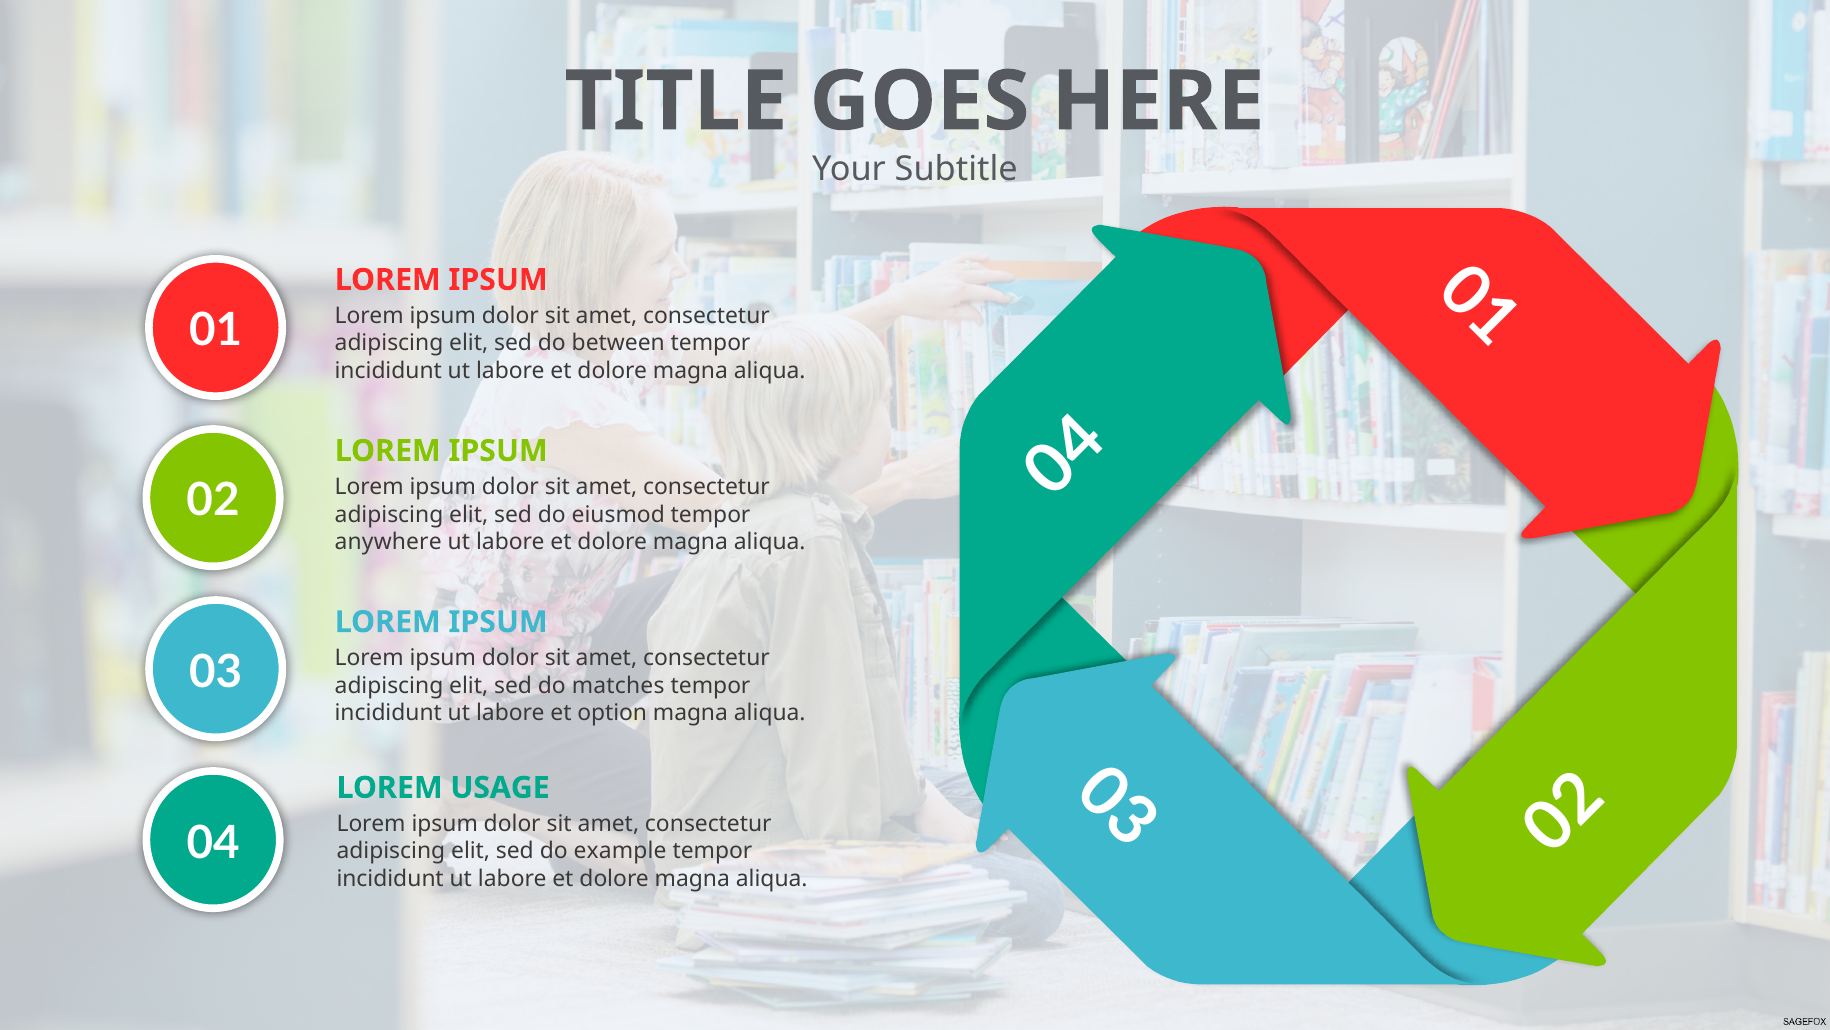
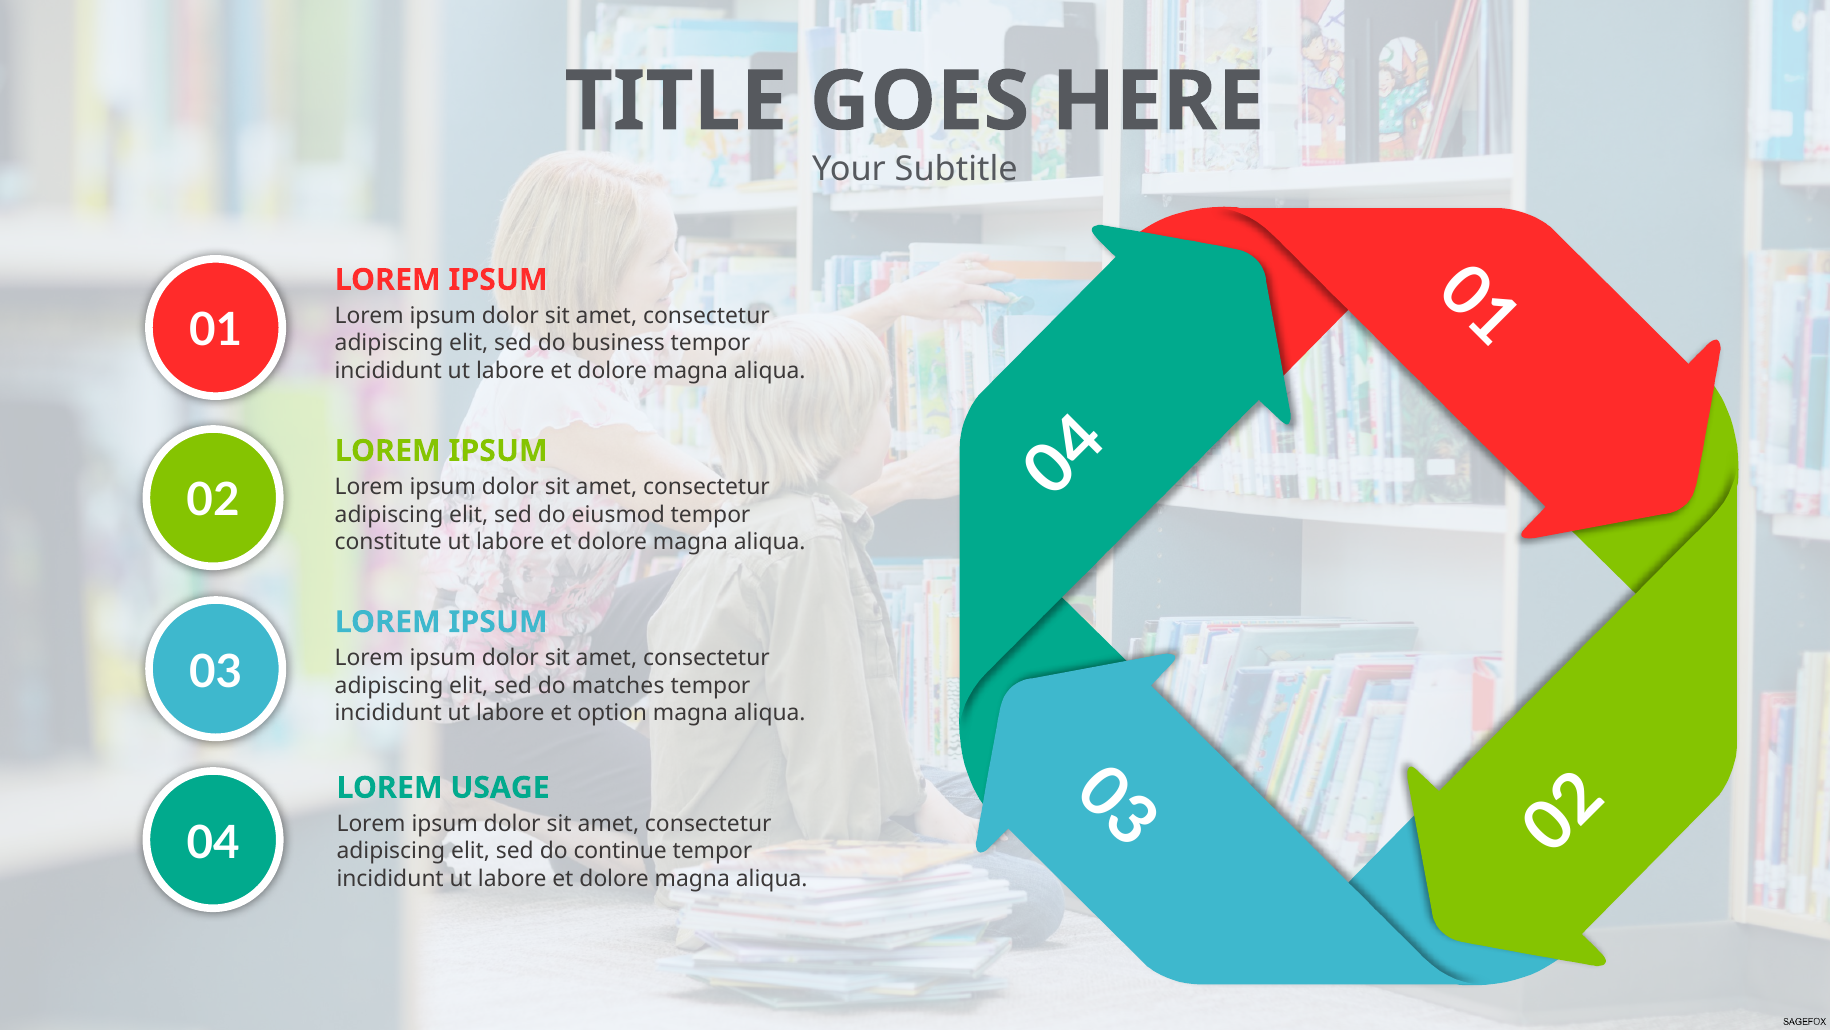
between: between -> business
anywhere: anywhere -> constitute
example: example -> continue
